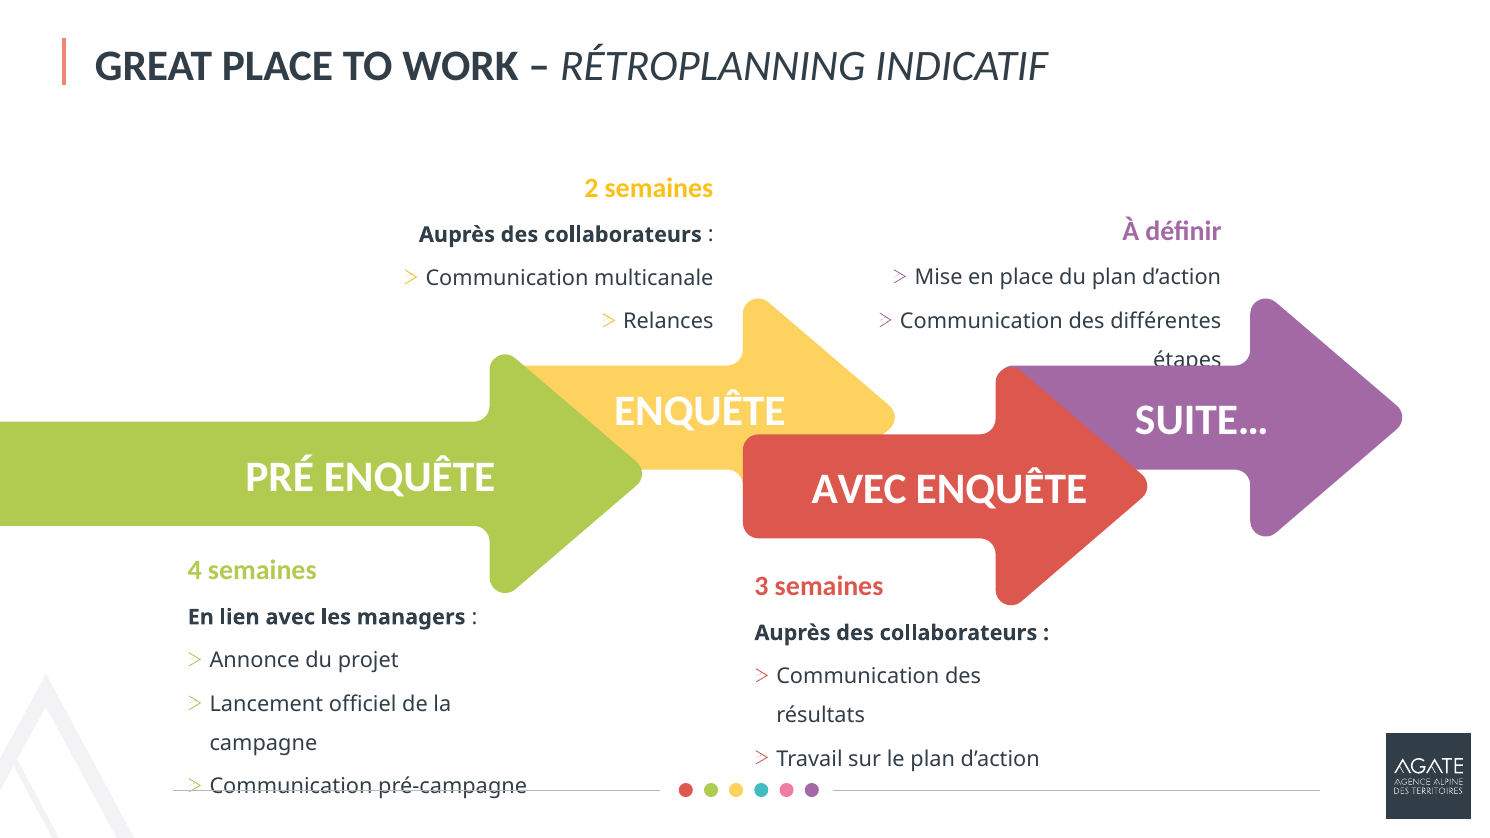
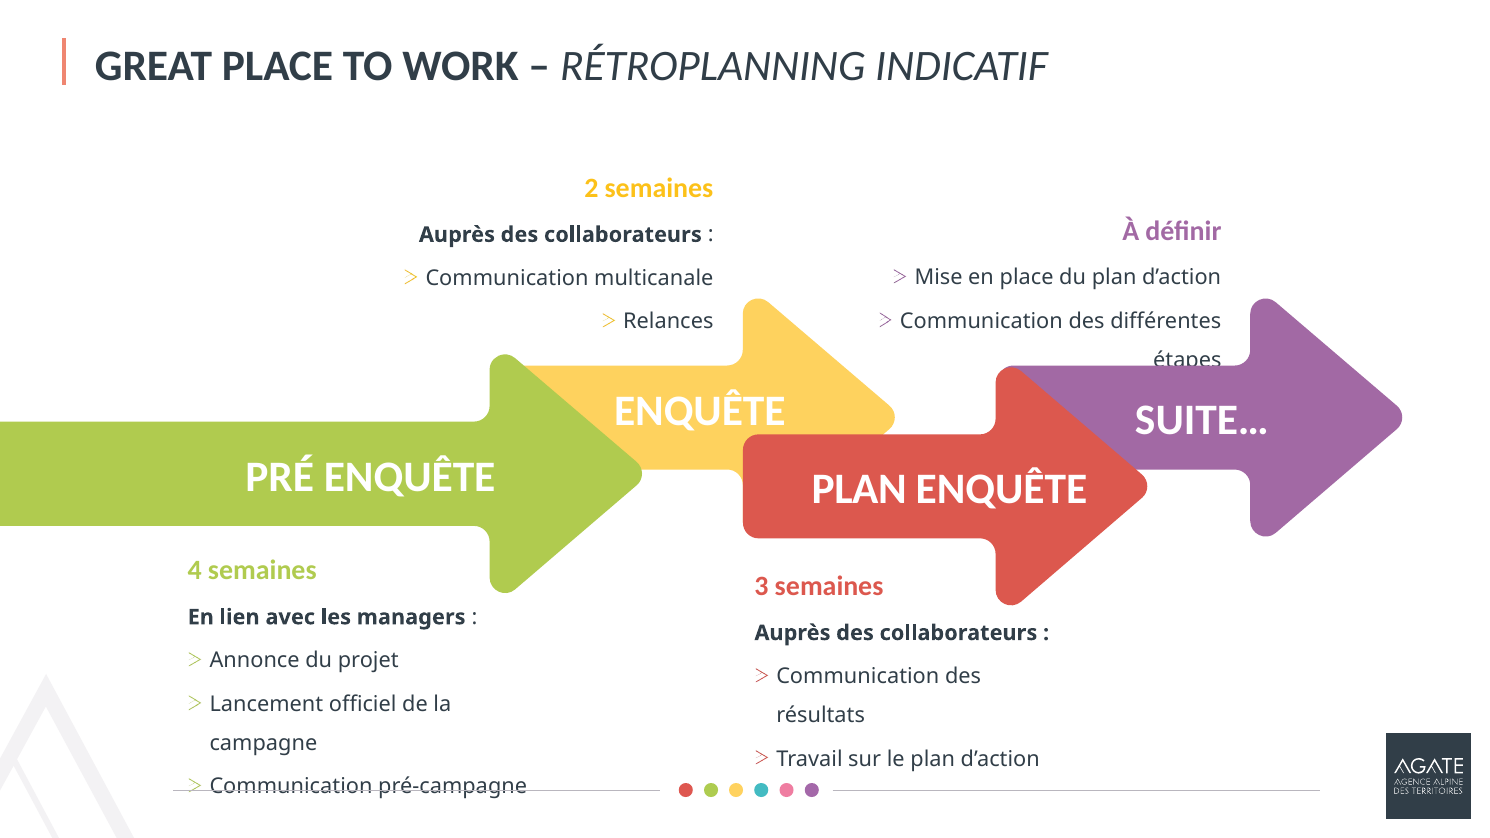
AVEC at (859, 490): AVEC -> PLAN
